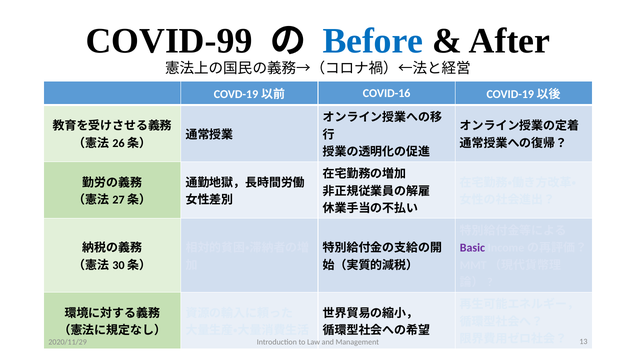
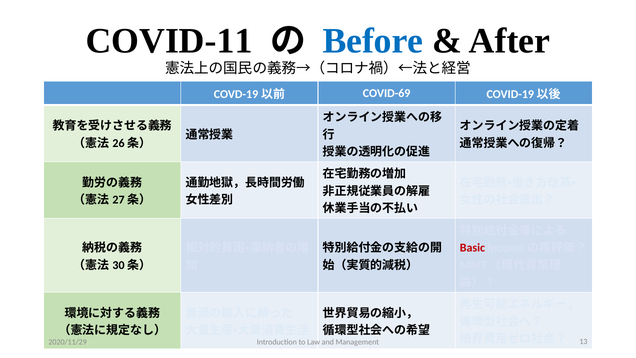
COVID-99: COVID-99 -> COVID-11
COVID-16: COVID-16 -> COVID-69
Basic colour: purple -> red
